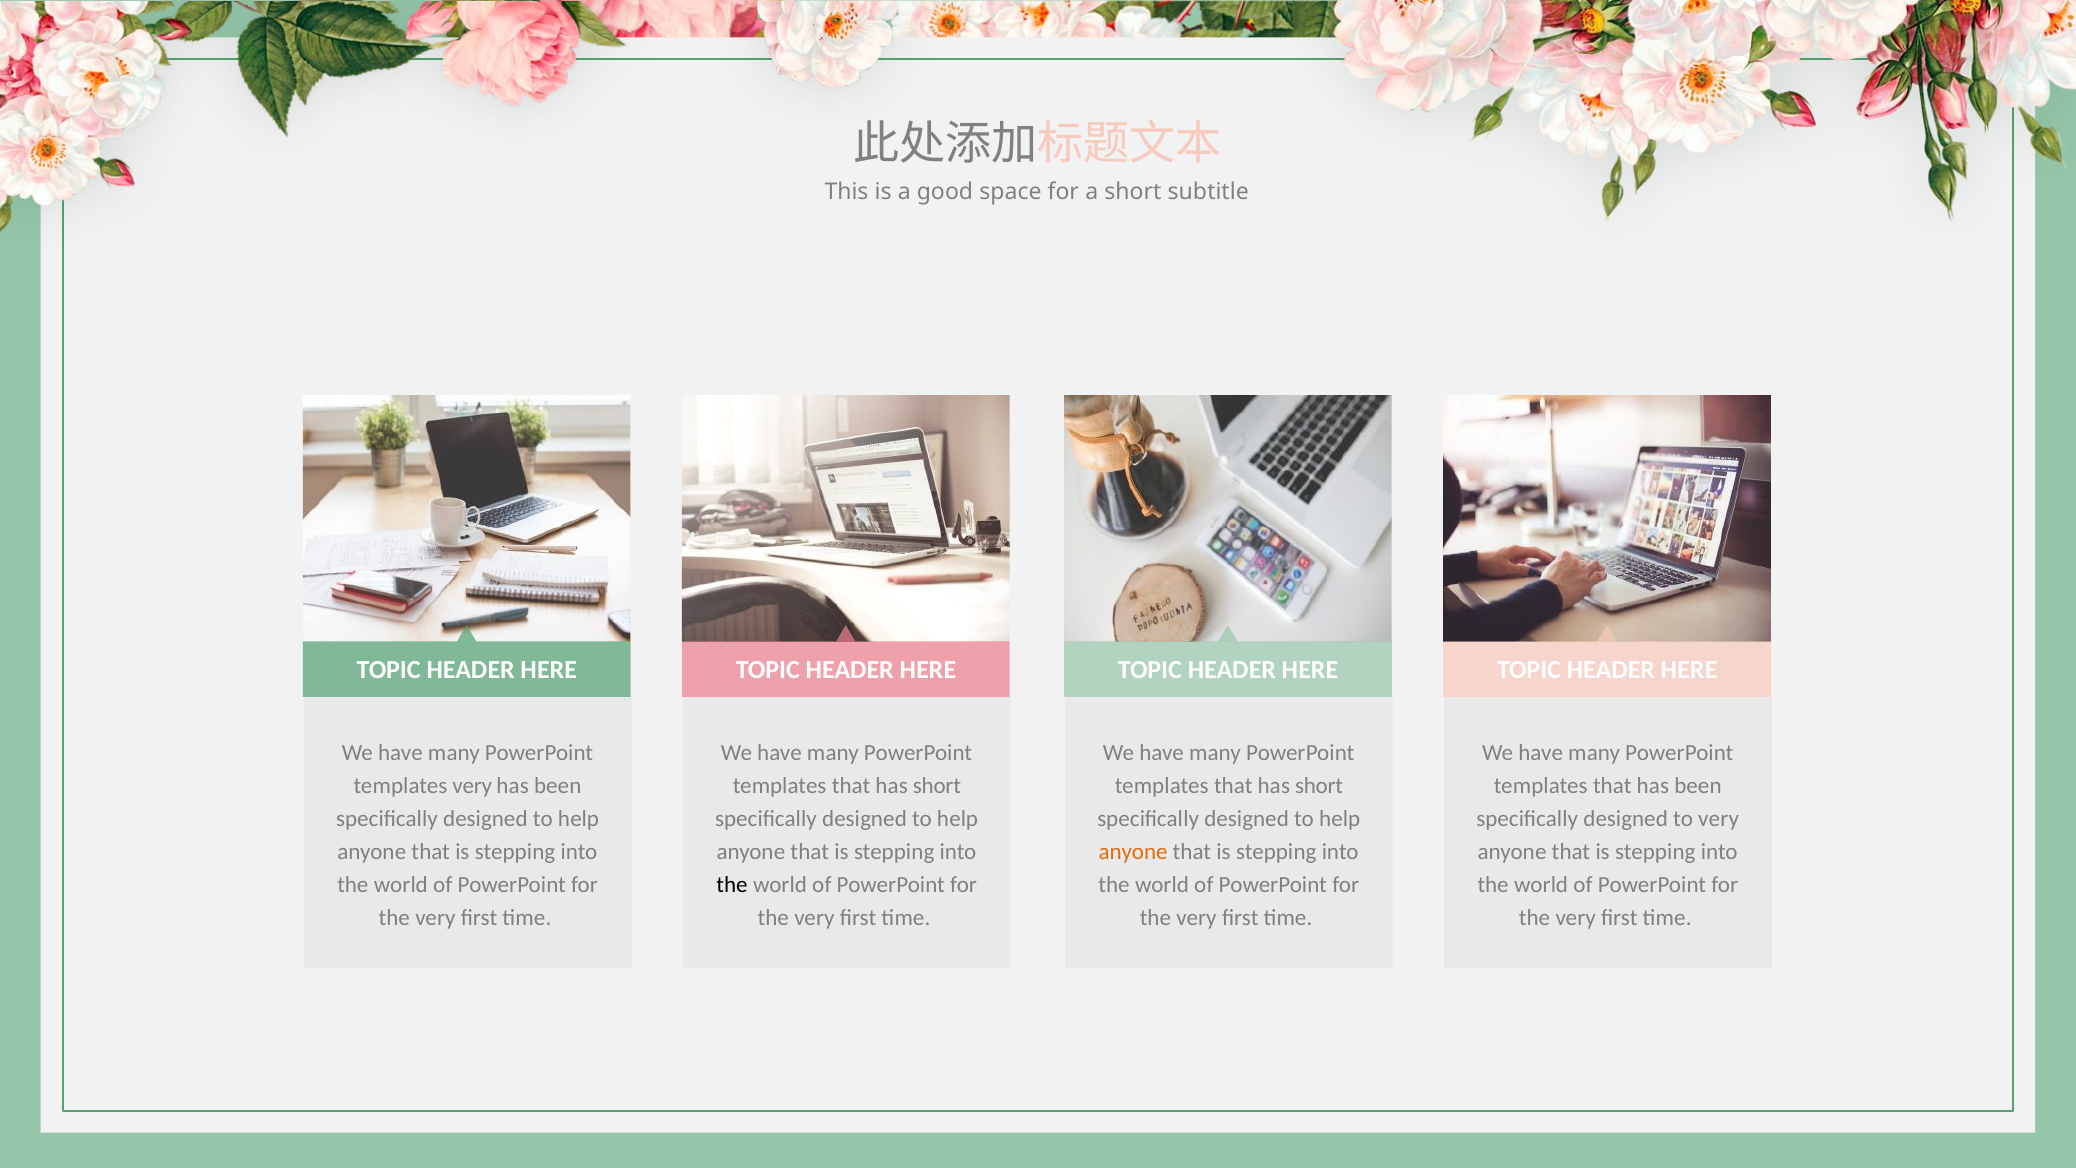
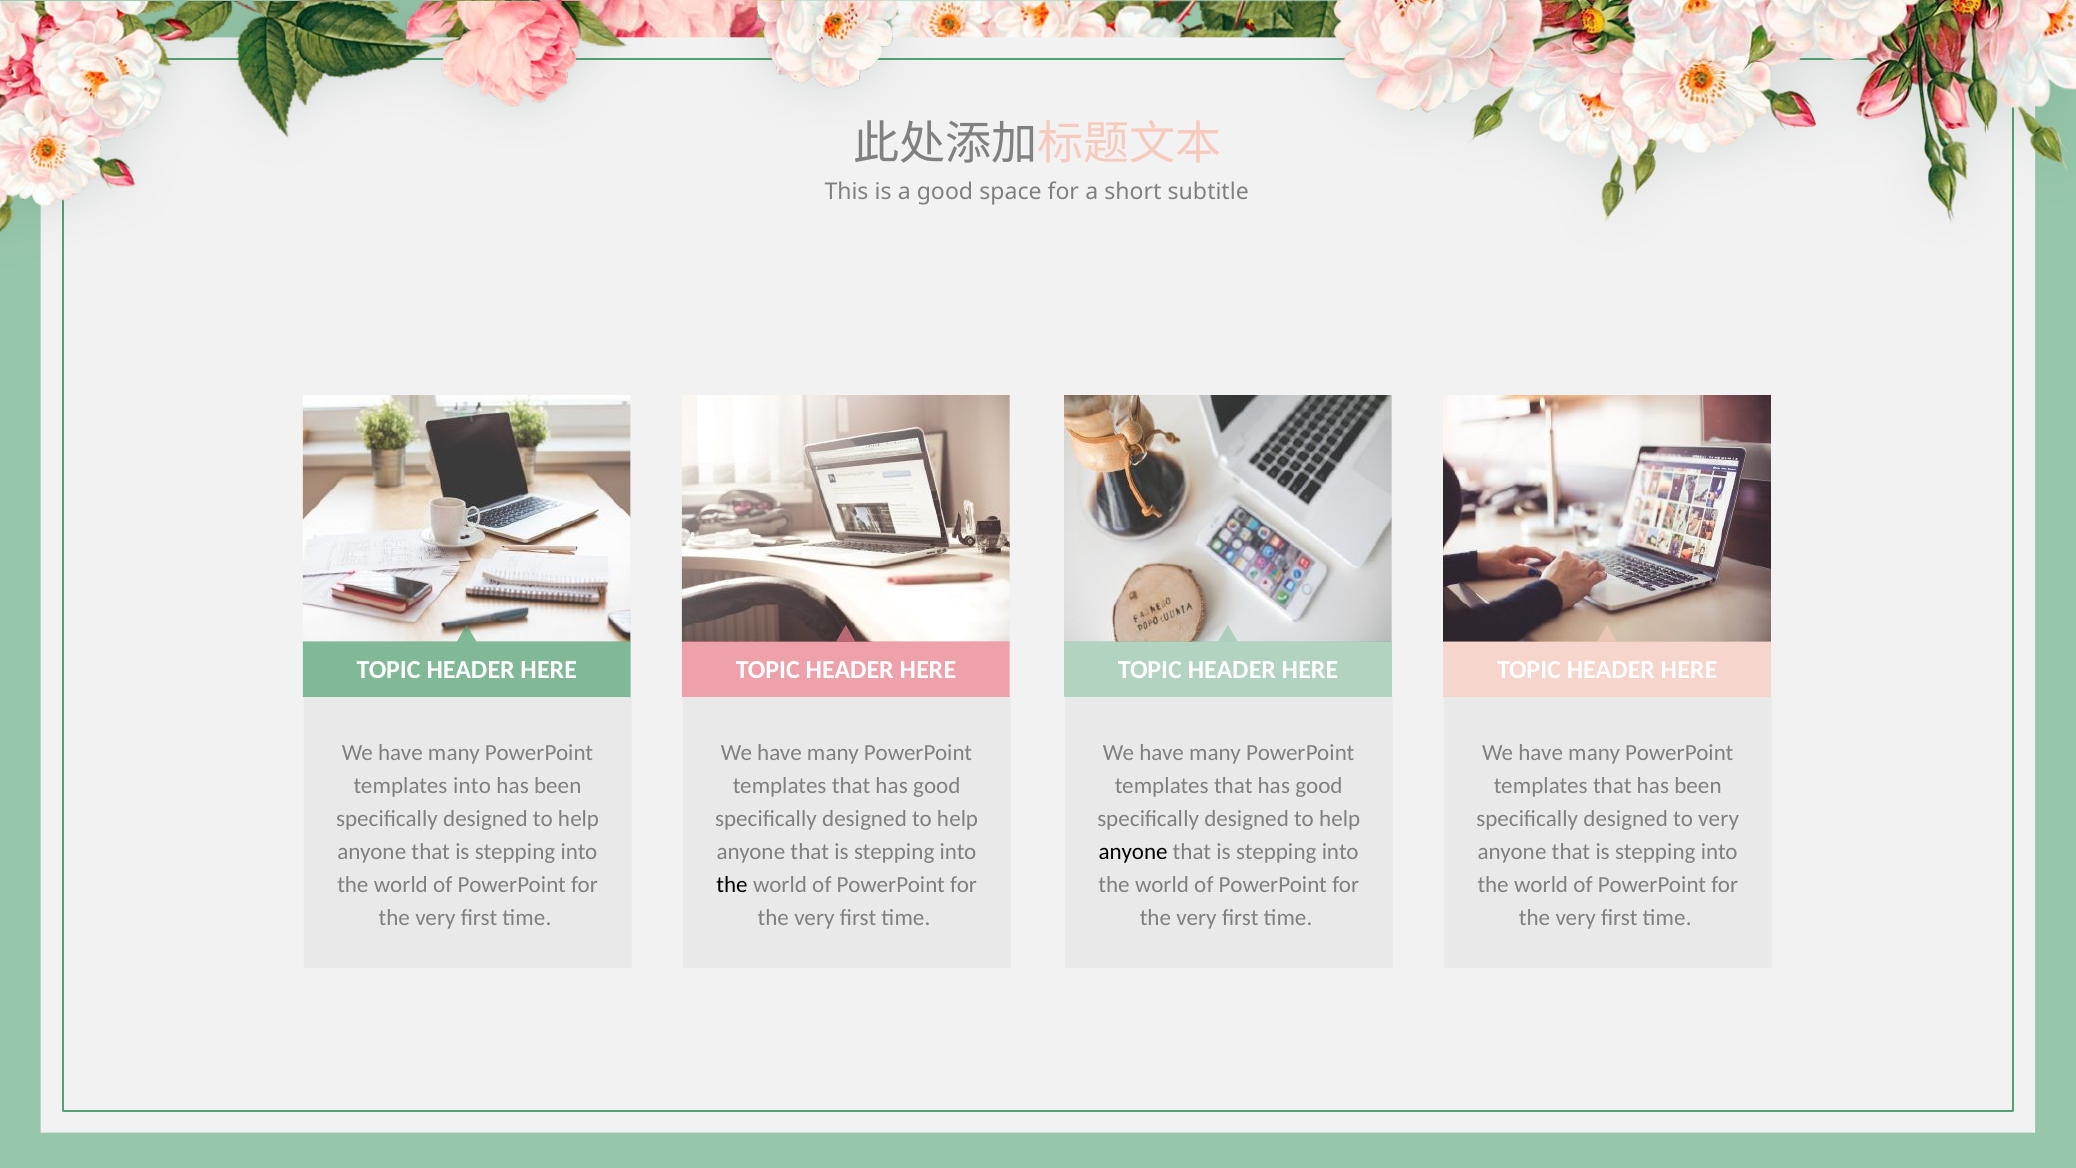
templates very: very -> into
short at (937, 786): short -> good
short at (1319, 786): short -> good
anyone at (1133, 852) colour: orange -> black
